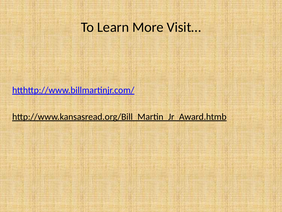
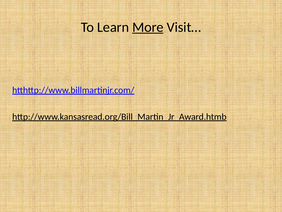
More underline: none -> present
